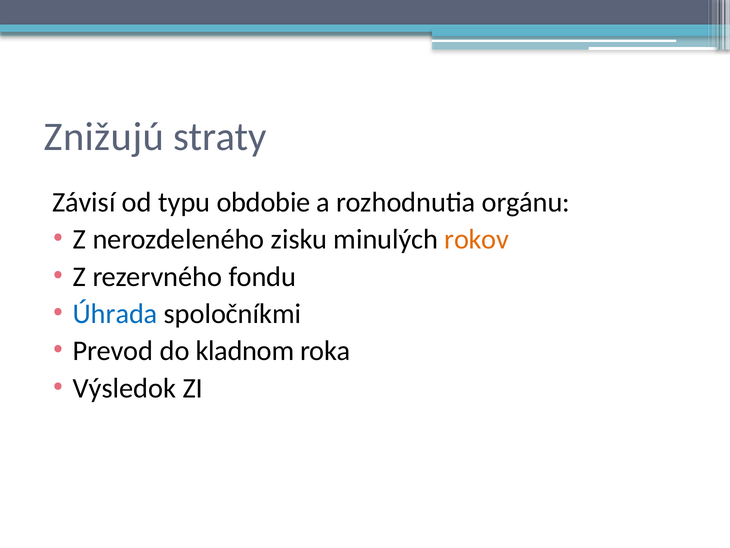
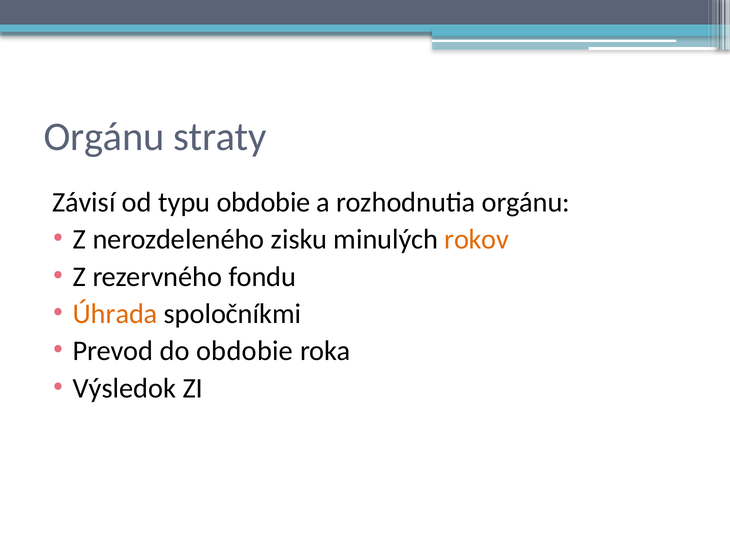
Znižujú at (104, 137): Znižujú -> Orgánu
Úhrada colour: blue -> orange
do kladnom: kladnom -> obdobie
